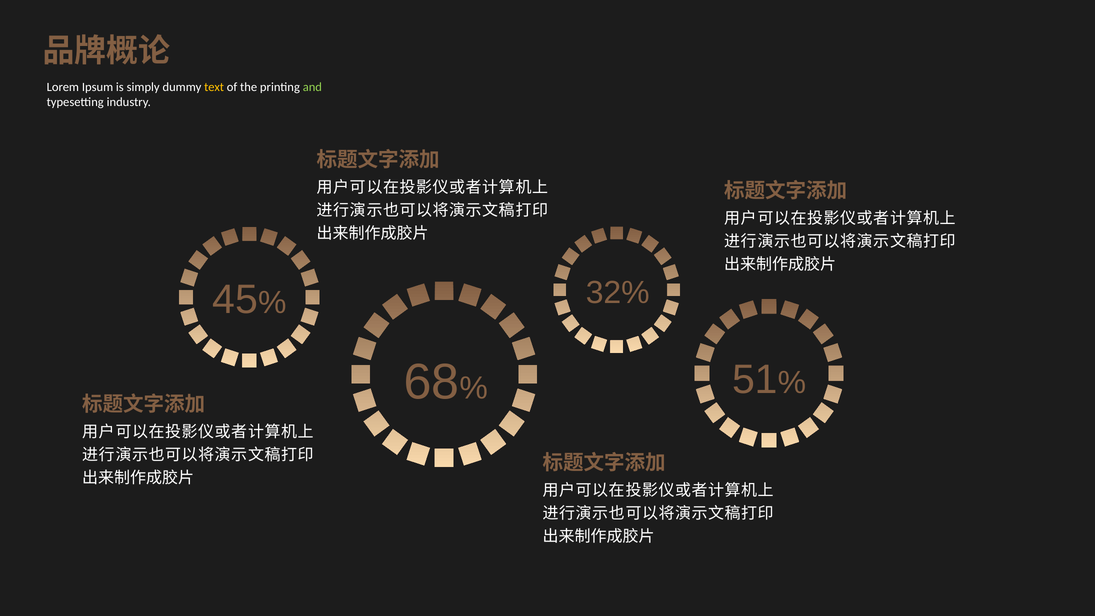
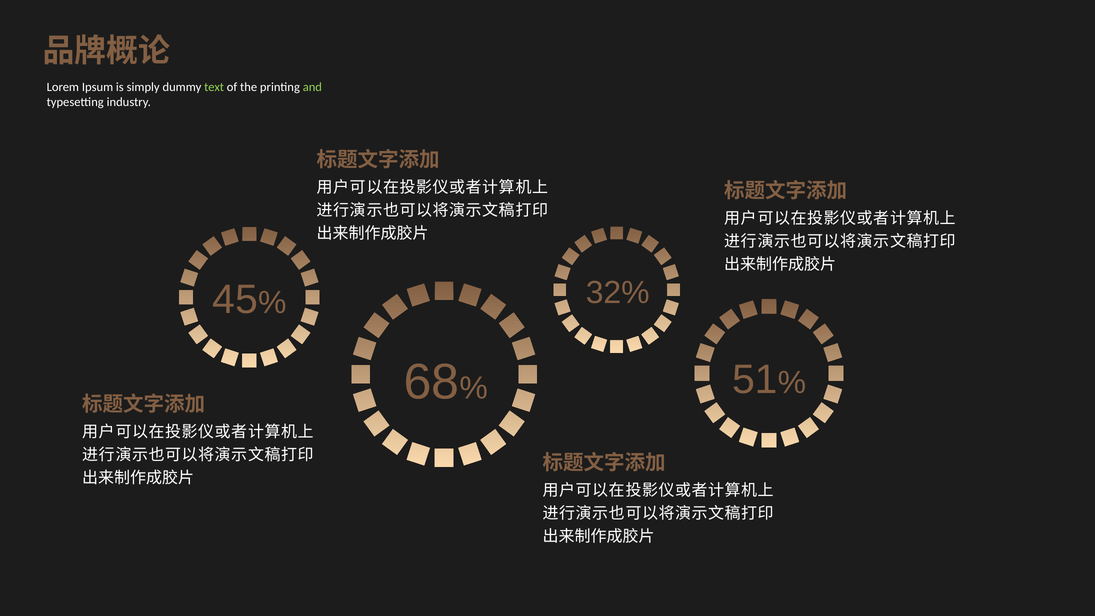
text colour: yellow -> light green
